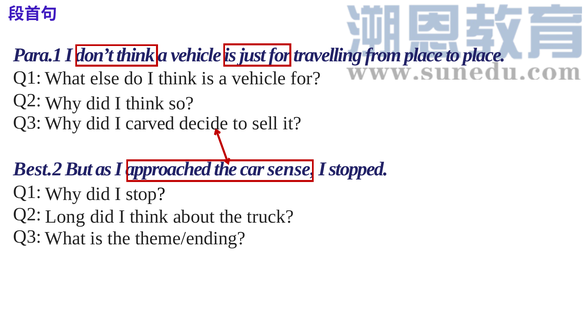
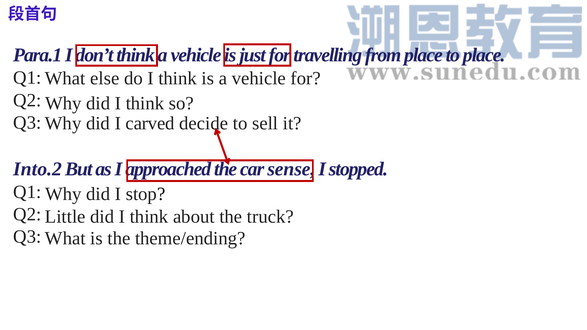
Best.2: Best.2 -> Into.2
Long: Long -> Little
